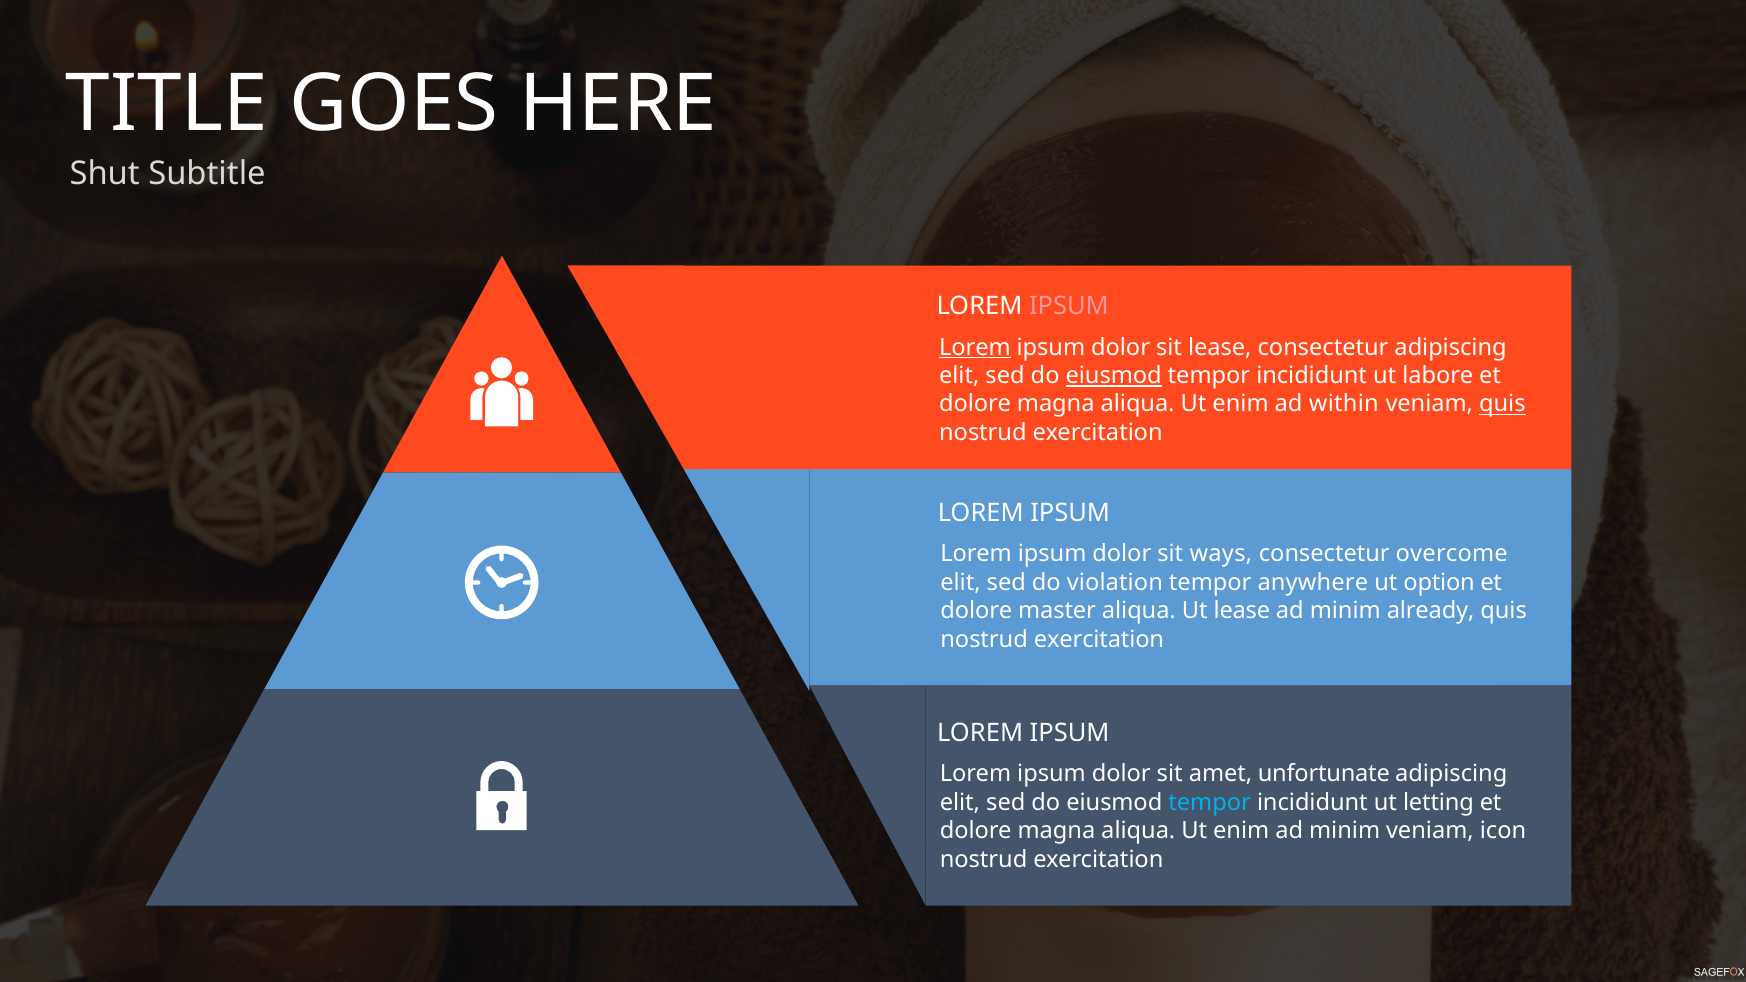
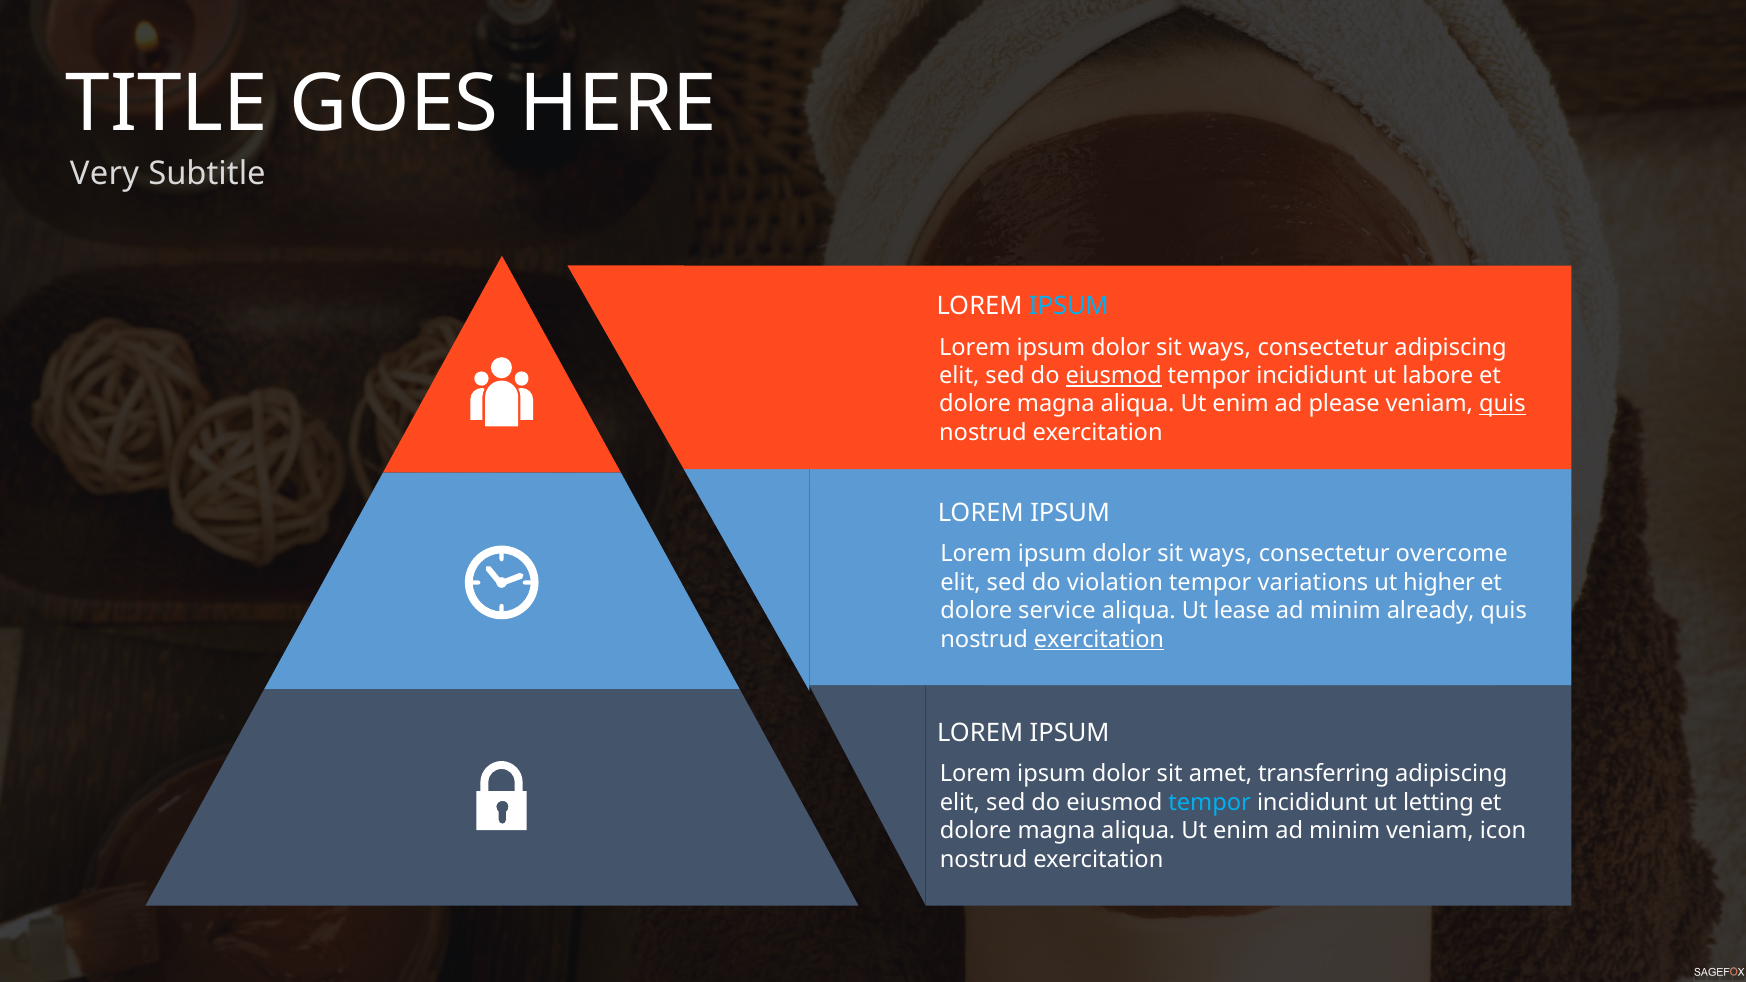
Shut: Shut -> Very
IPSUM at (1069, 306) colour: pink -> light blue
Lorem at (975, 347) underline: present -> none
lease at (1220, 347): lease -> ways
within: within -> please
anywhere: anywhere -> variations
option: option -> higher
master: master -> service
exercitation at (1099, 639) underline: none -> present
unfortunate: unfortunate -> transferring
